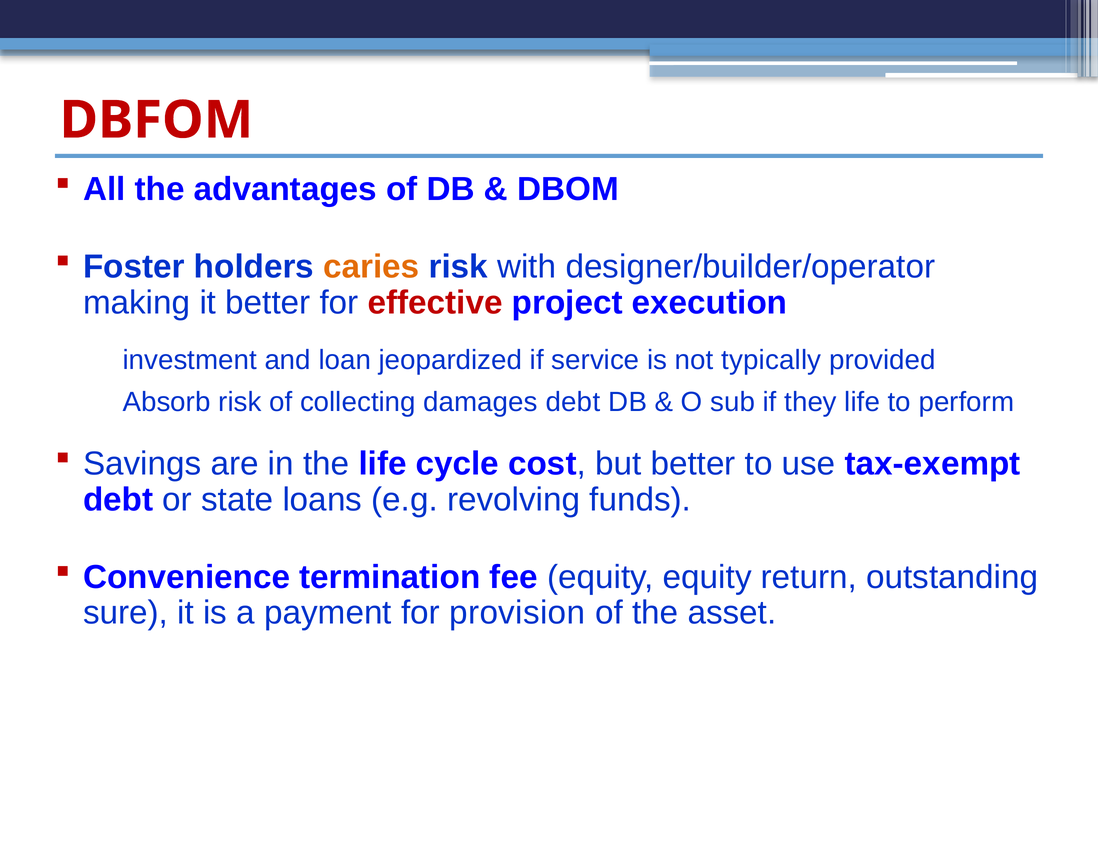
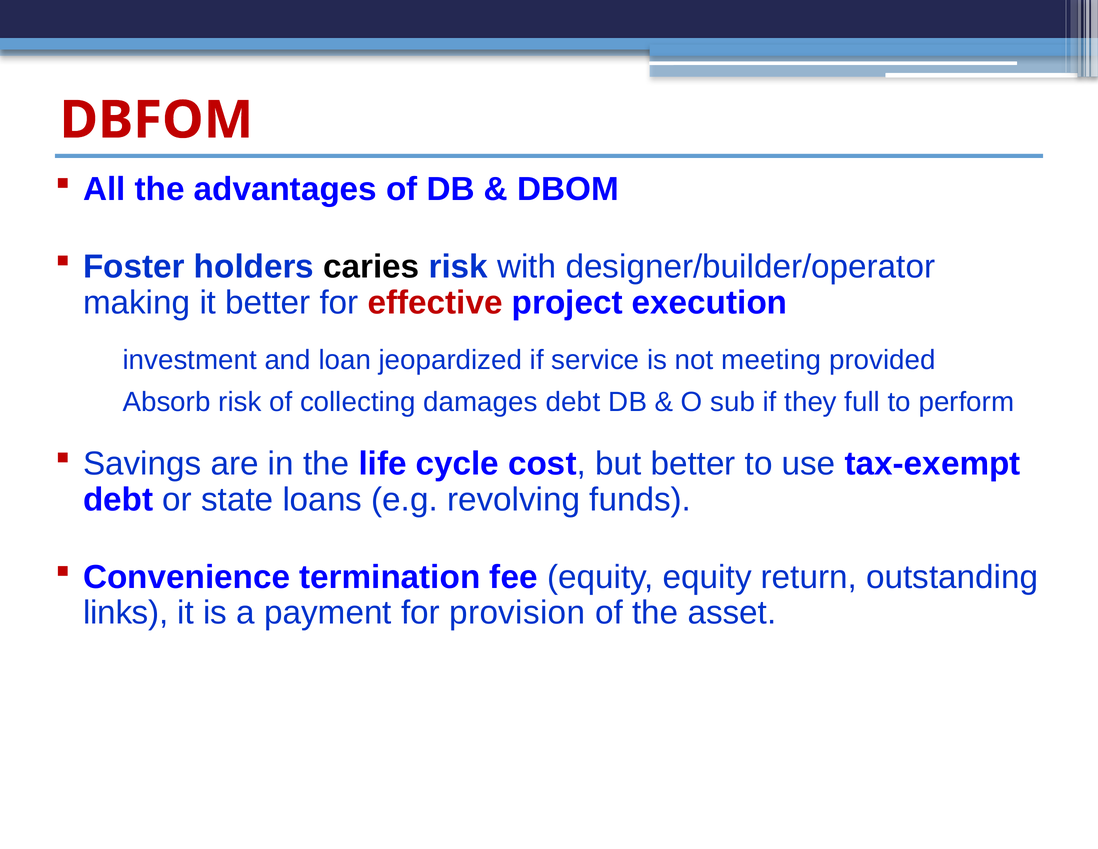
caries colour: orange -> black
typically: typically -> meeting
they life: life -> full
sure: sure -> links
